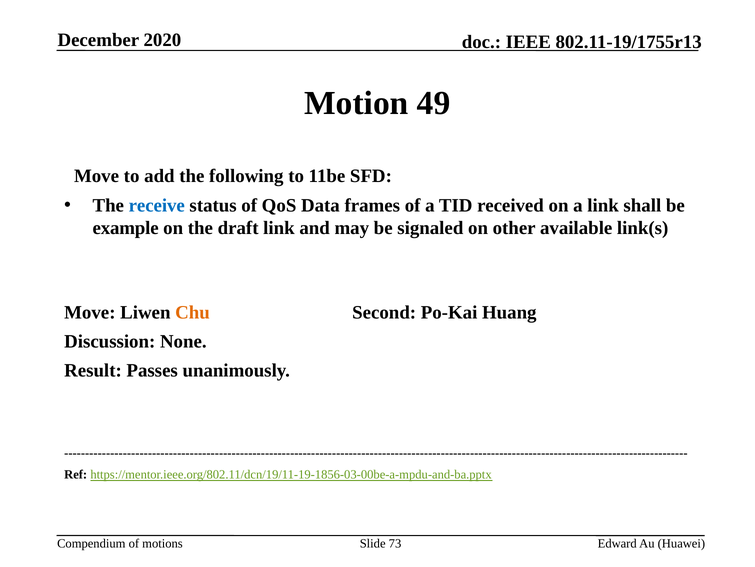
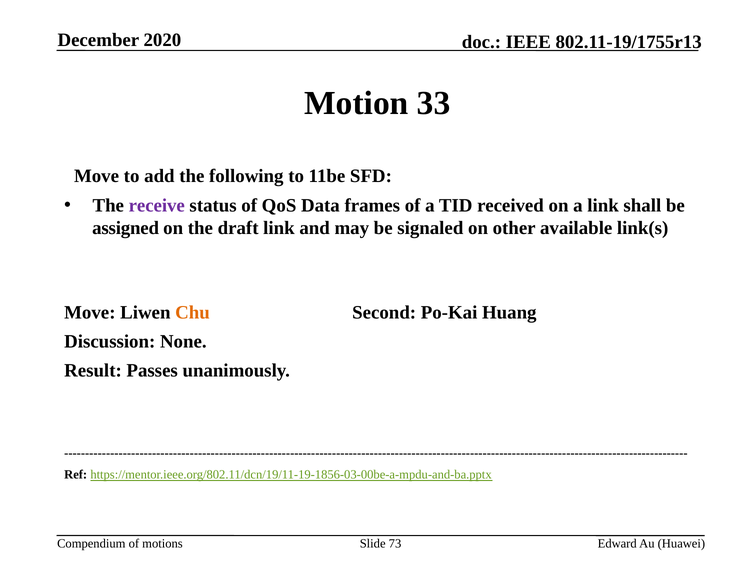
49: 49 -> 33
receive colour: blue -> purple
example: example -> assigned
